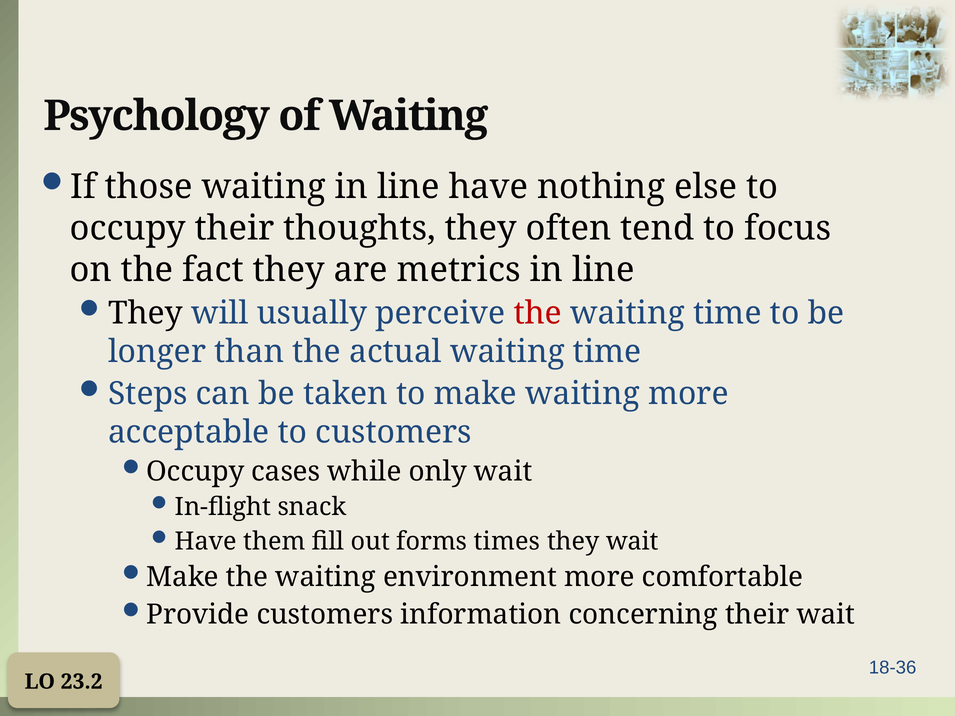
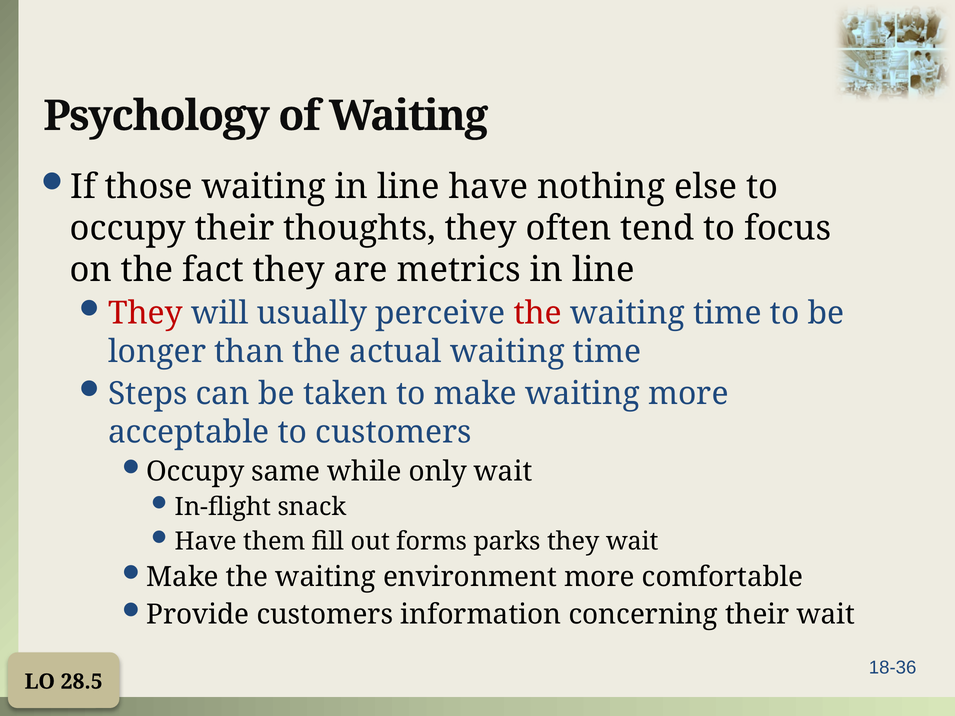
They at (145, 314) colour: black -> red
cases: cases -> same
times: times -> parks
23.2: 23.2 -> 28.5
